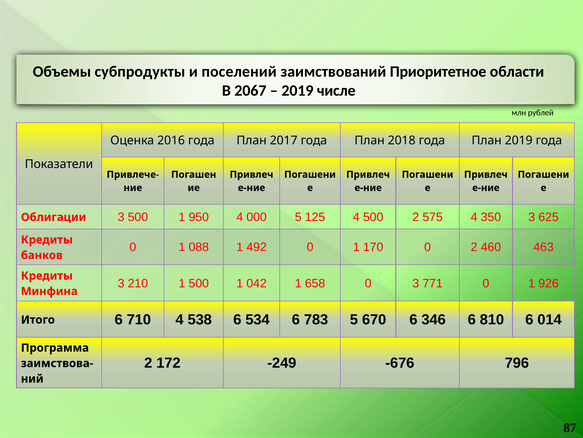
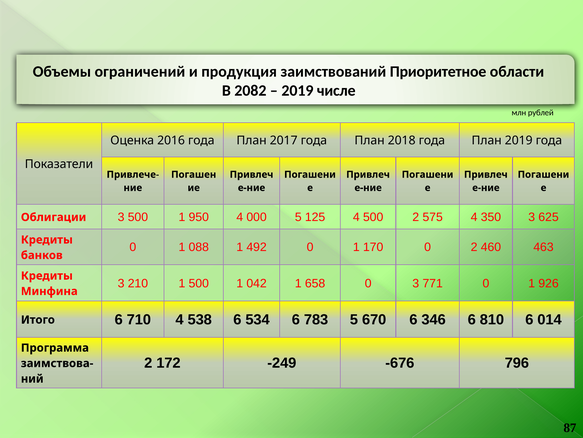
субпродукты: субпродукты -> ограничений
поселений: поселений -> продукция
2067: 2067 -> 2082
